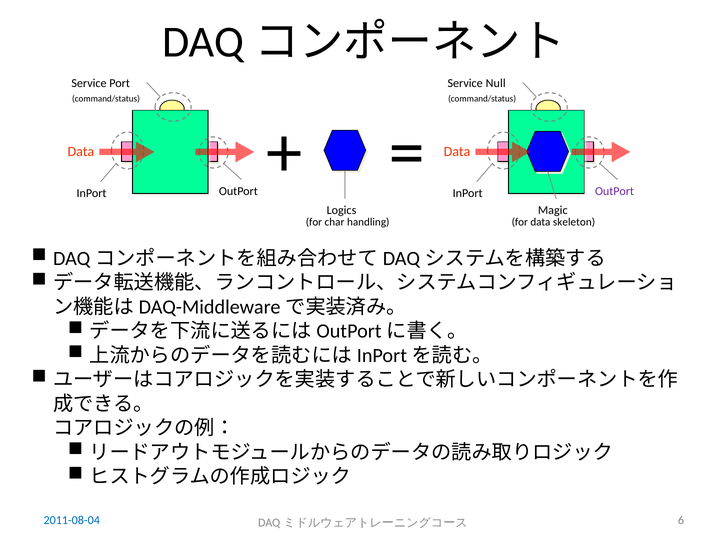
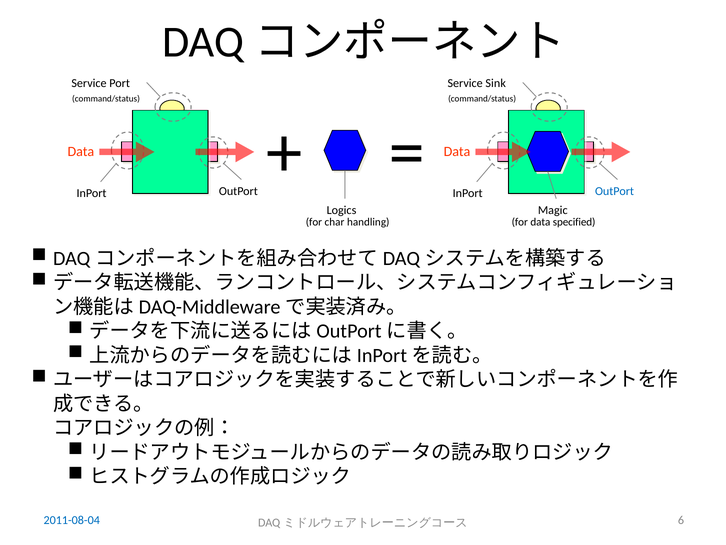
Null: Null -> Sink
OutPort at (615, 191) colour: purple -> blue
skeleton: skeleton -> specified
